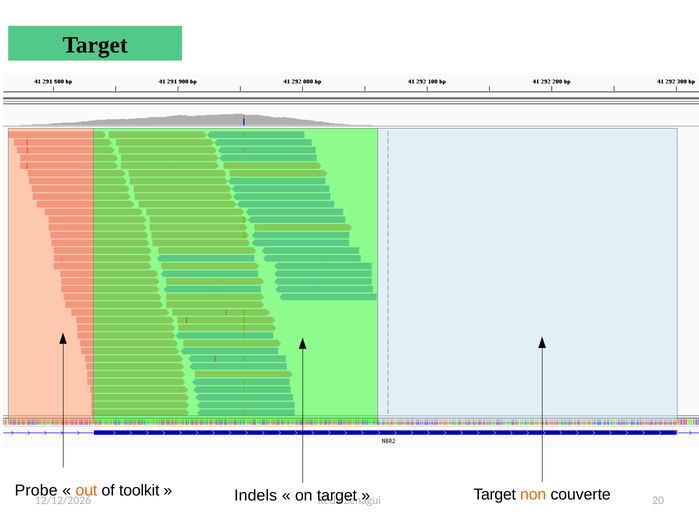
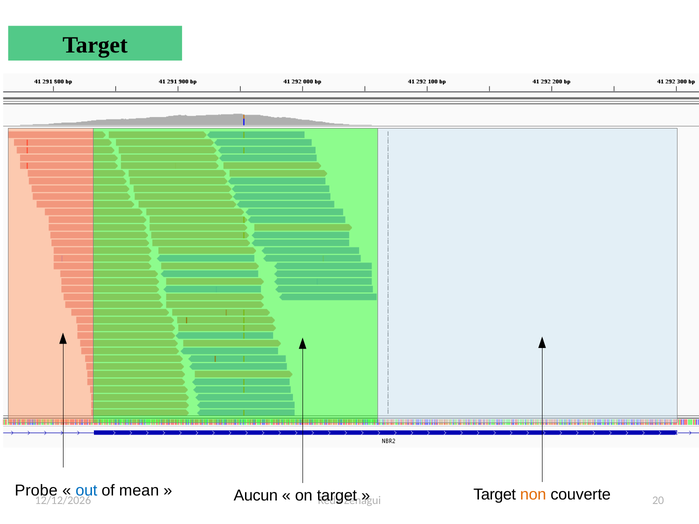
out colour: orange -> blue
toolkit: toolkit -> mean
Indels: Indels -> Aucun
